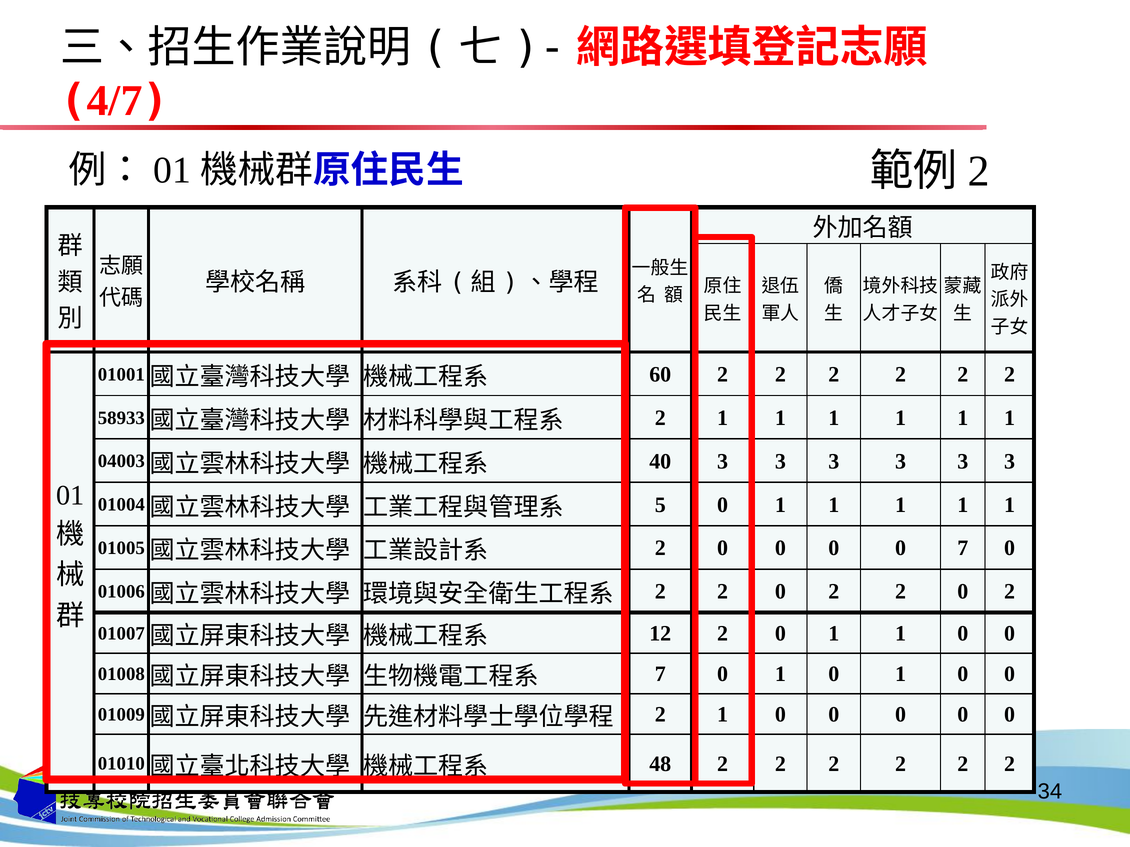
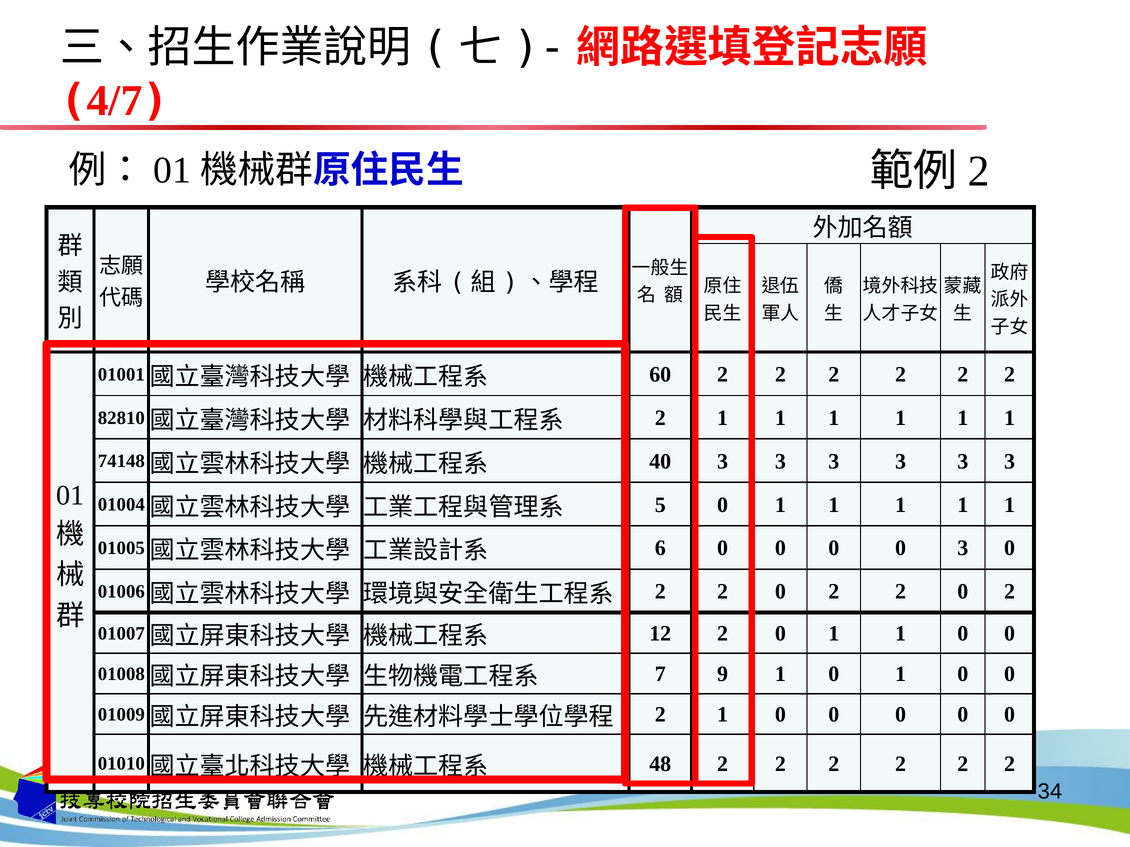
58933: 58933 -> 82810
04003: 04003 -> 74148
2 at (660, 549): 2 -> 6
0 7: 7 -> 3
0 at (723, 675): 0 -> 9
